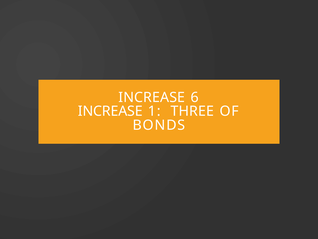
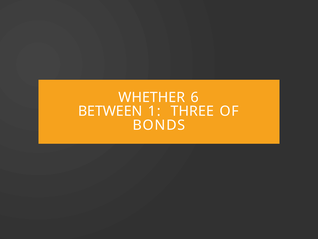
INCREASE at (152, 97): INCREASE -> WHETHER
INCREASE at (110, 111): INCREASE -> BETWEEN
